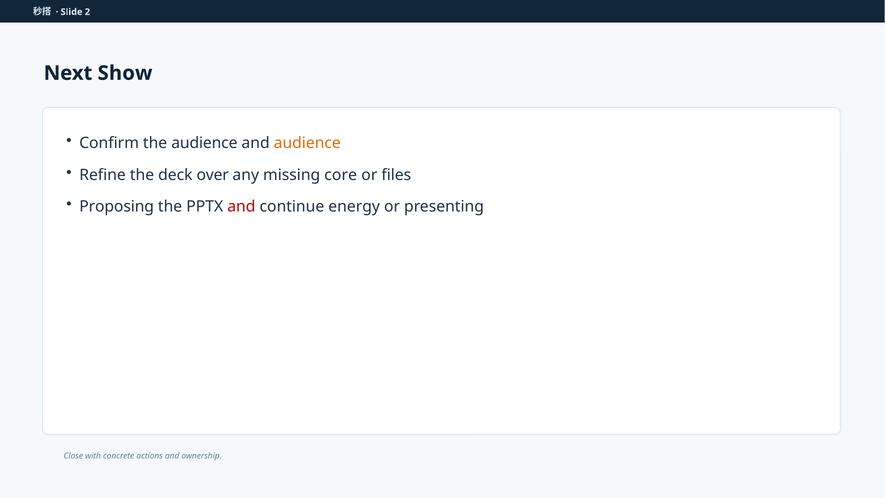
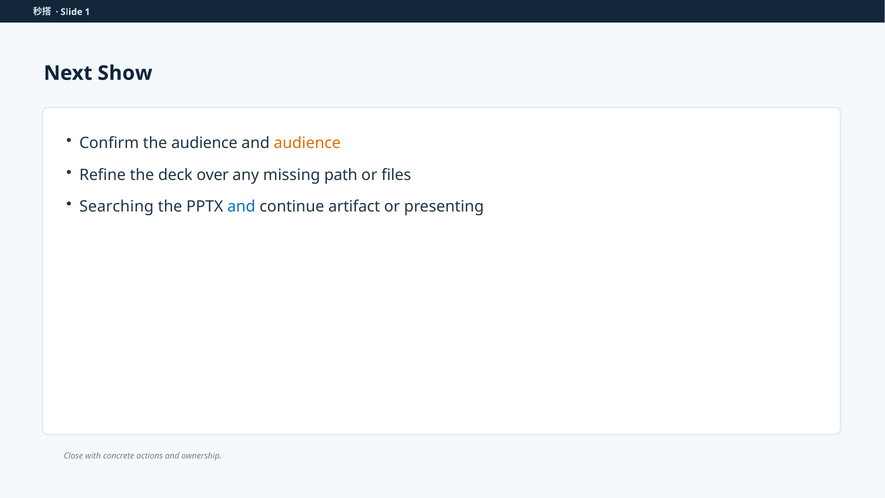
2: 2 -> 1
core: core -> path
Proposing: Proposing -> Searching
and at (241, 207) colour: red -> blue
energy: energy -> artifact
